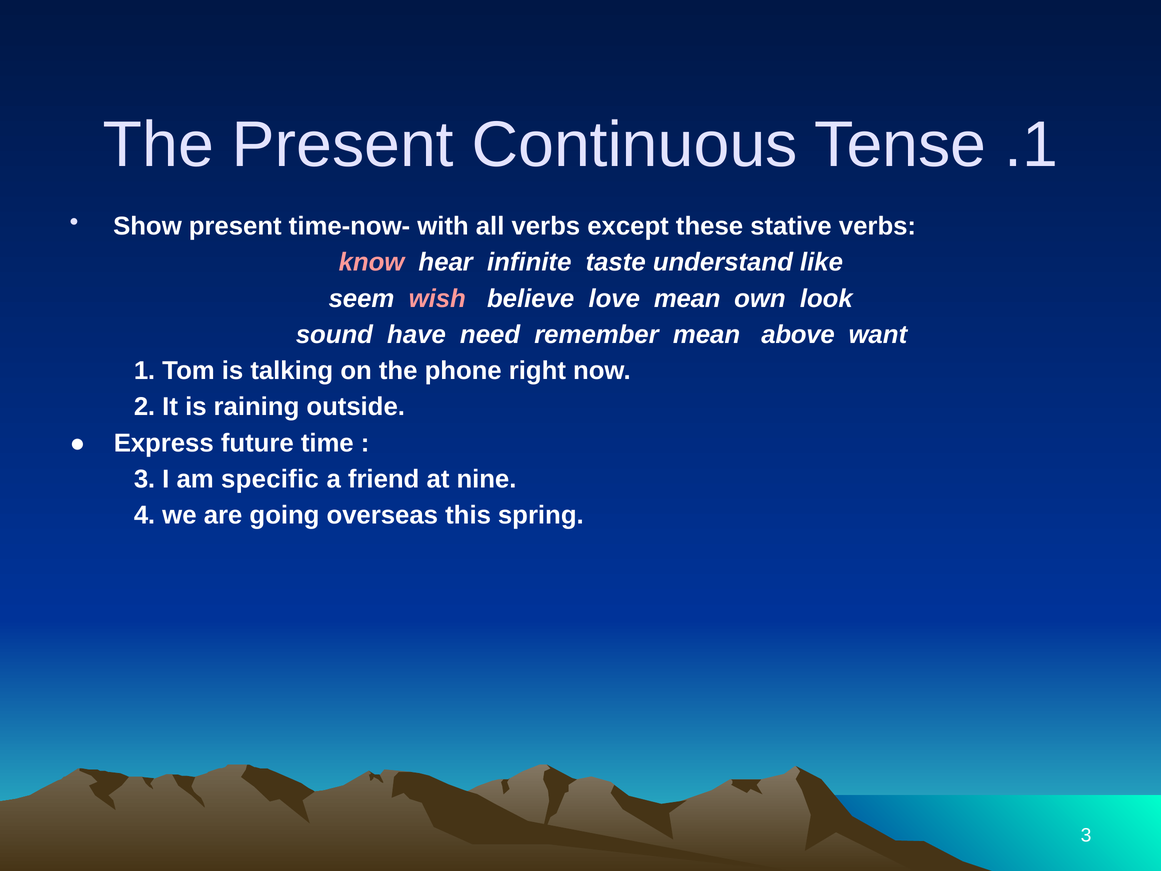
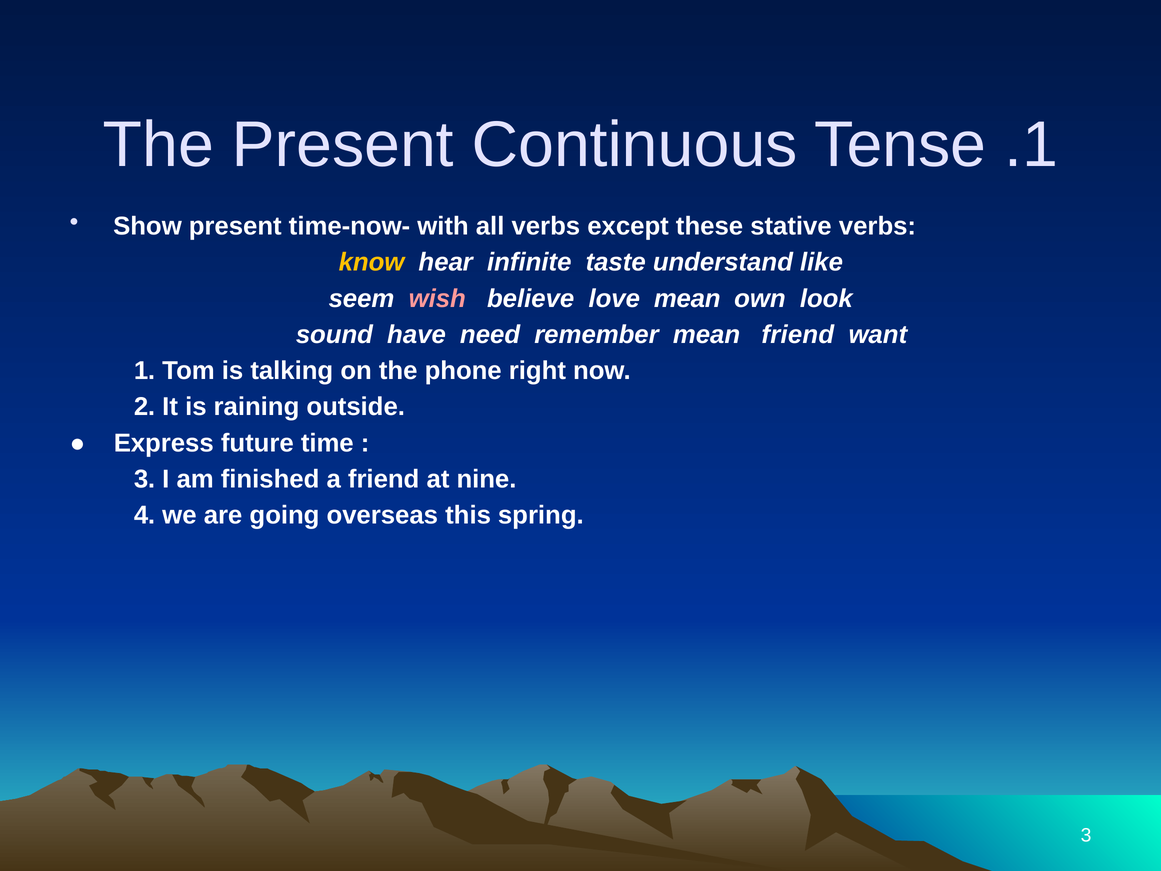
know colour: pink -> yellow
mean above: above -> friend
specific: specific -> finished
